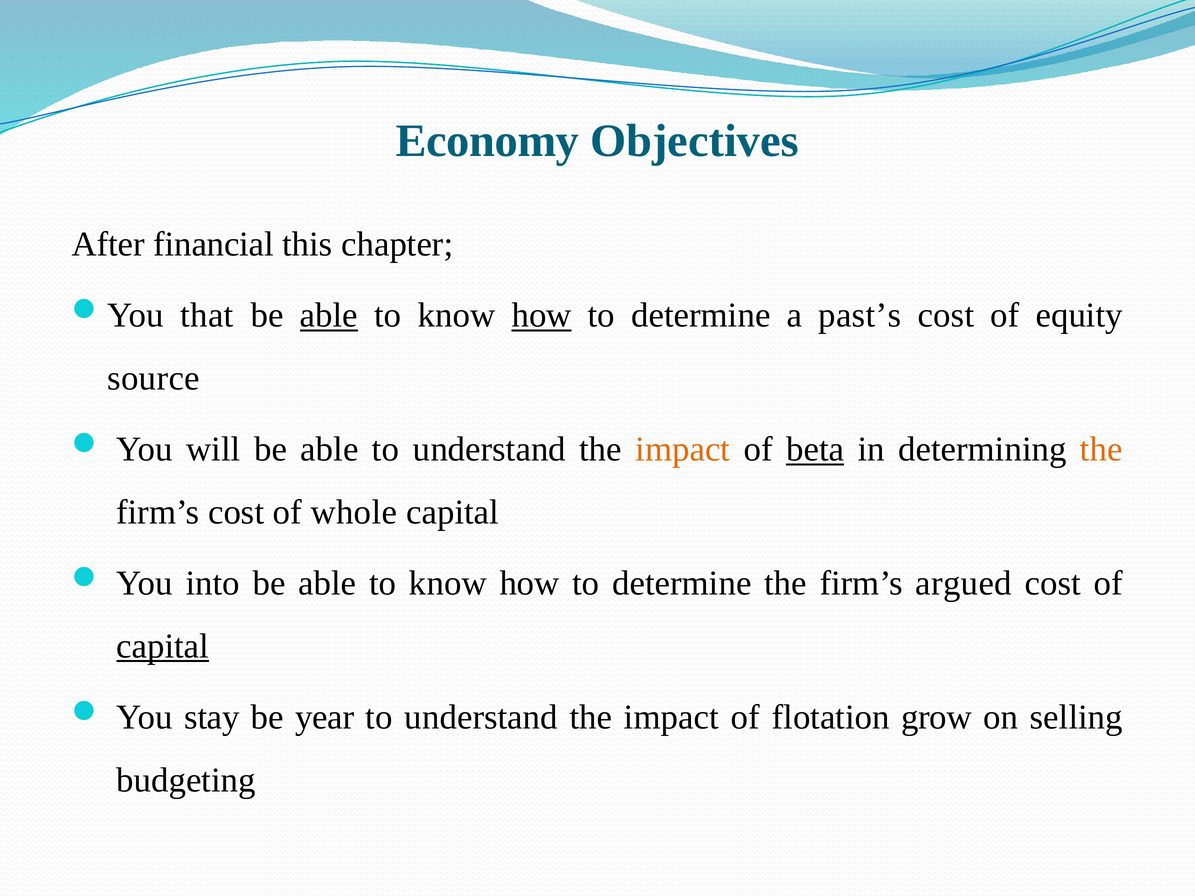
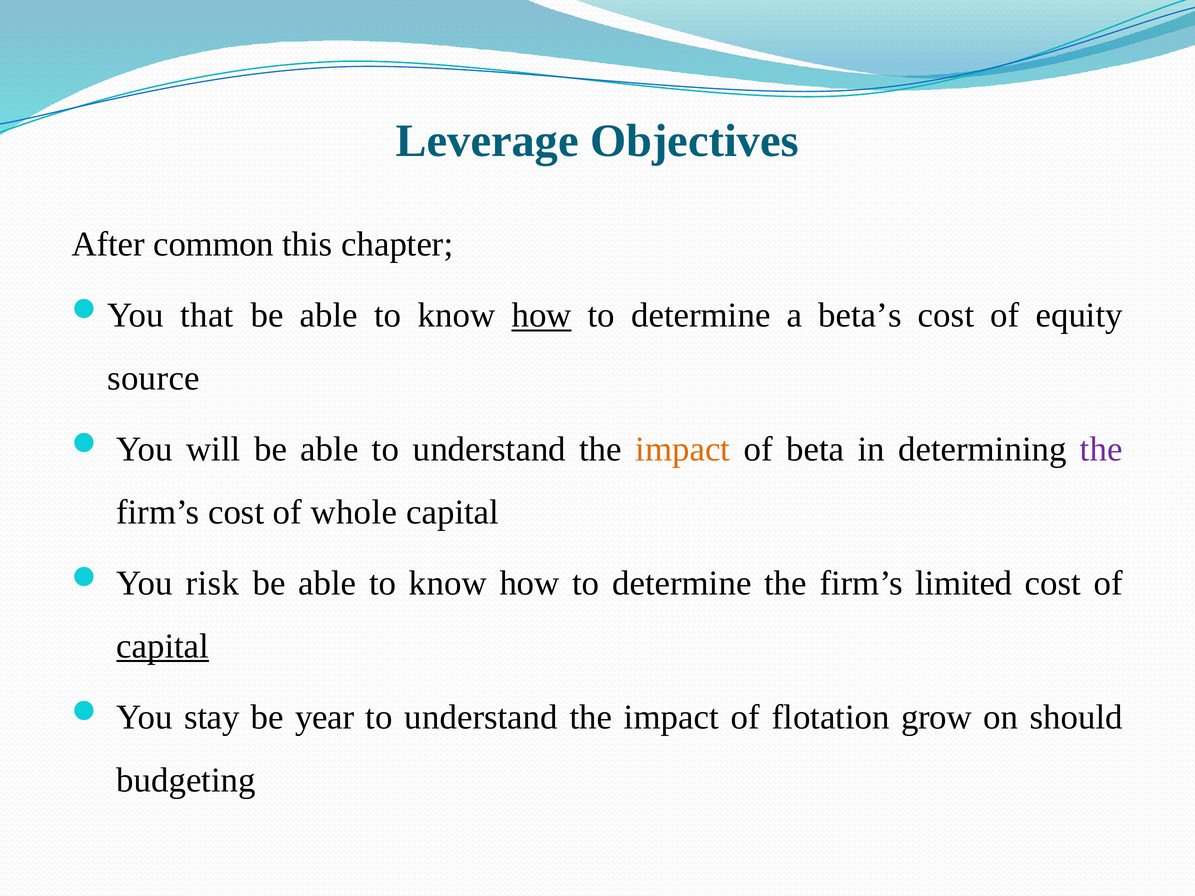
Economy: Economy -> Leverage
financial: financial -> common
able at (329, 315) underline: present -> none
past’s: past’s -> beta’s
beta underline: present -> none
the at (1101, 450) colour: orange -> purple
into: into -> risk
argued: argued -> limited
selling: selling -> should
